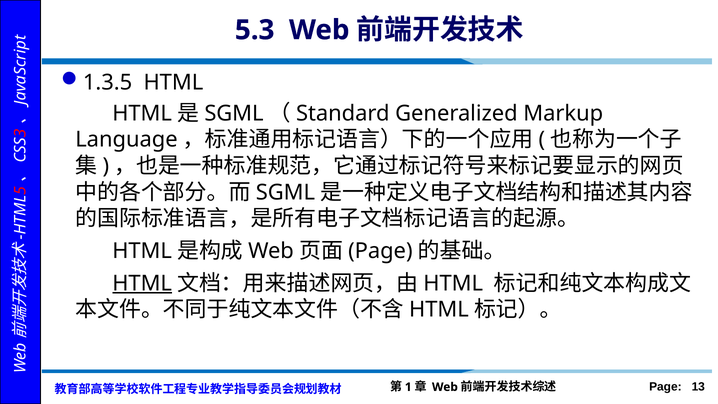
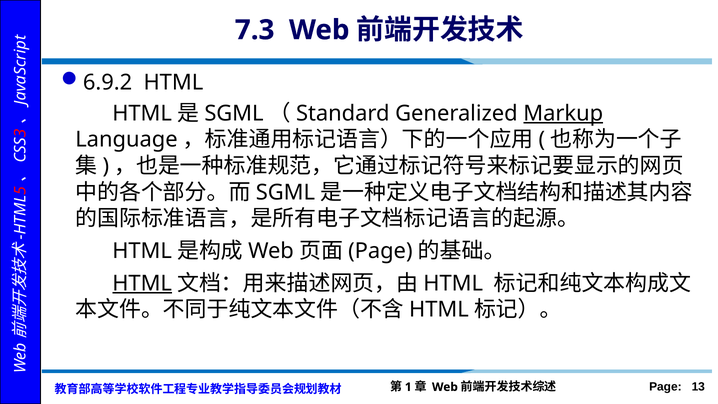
5.3: 5.3 -> 7.3
1.3.5: 1.3.5 -> 6.9.2
Markup underline: none -> present
